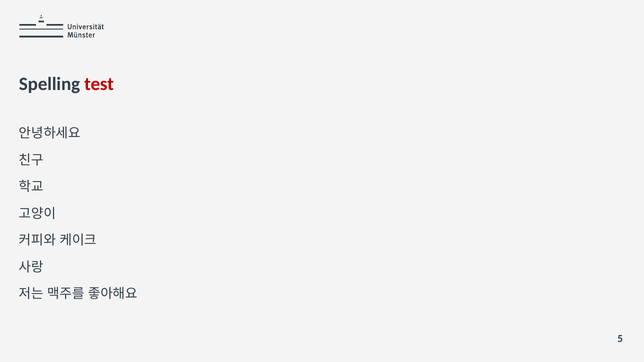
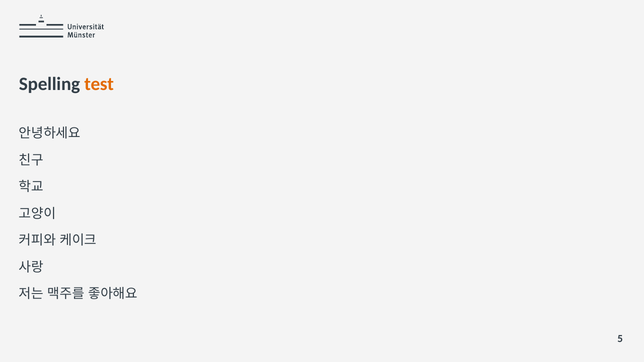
test colour: red -> orange
